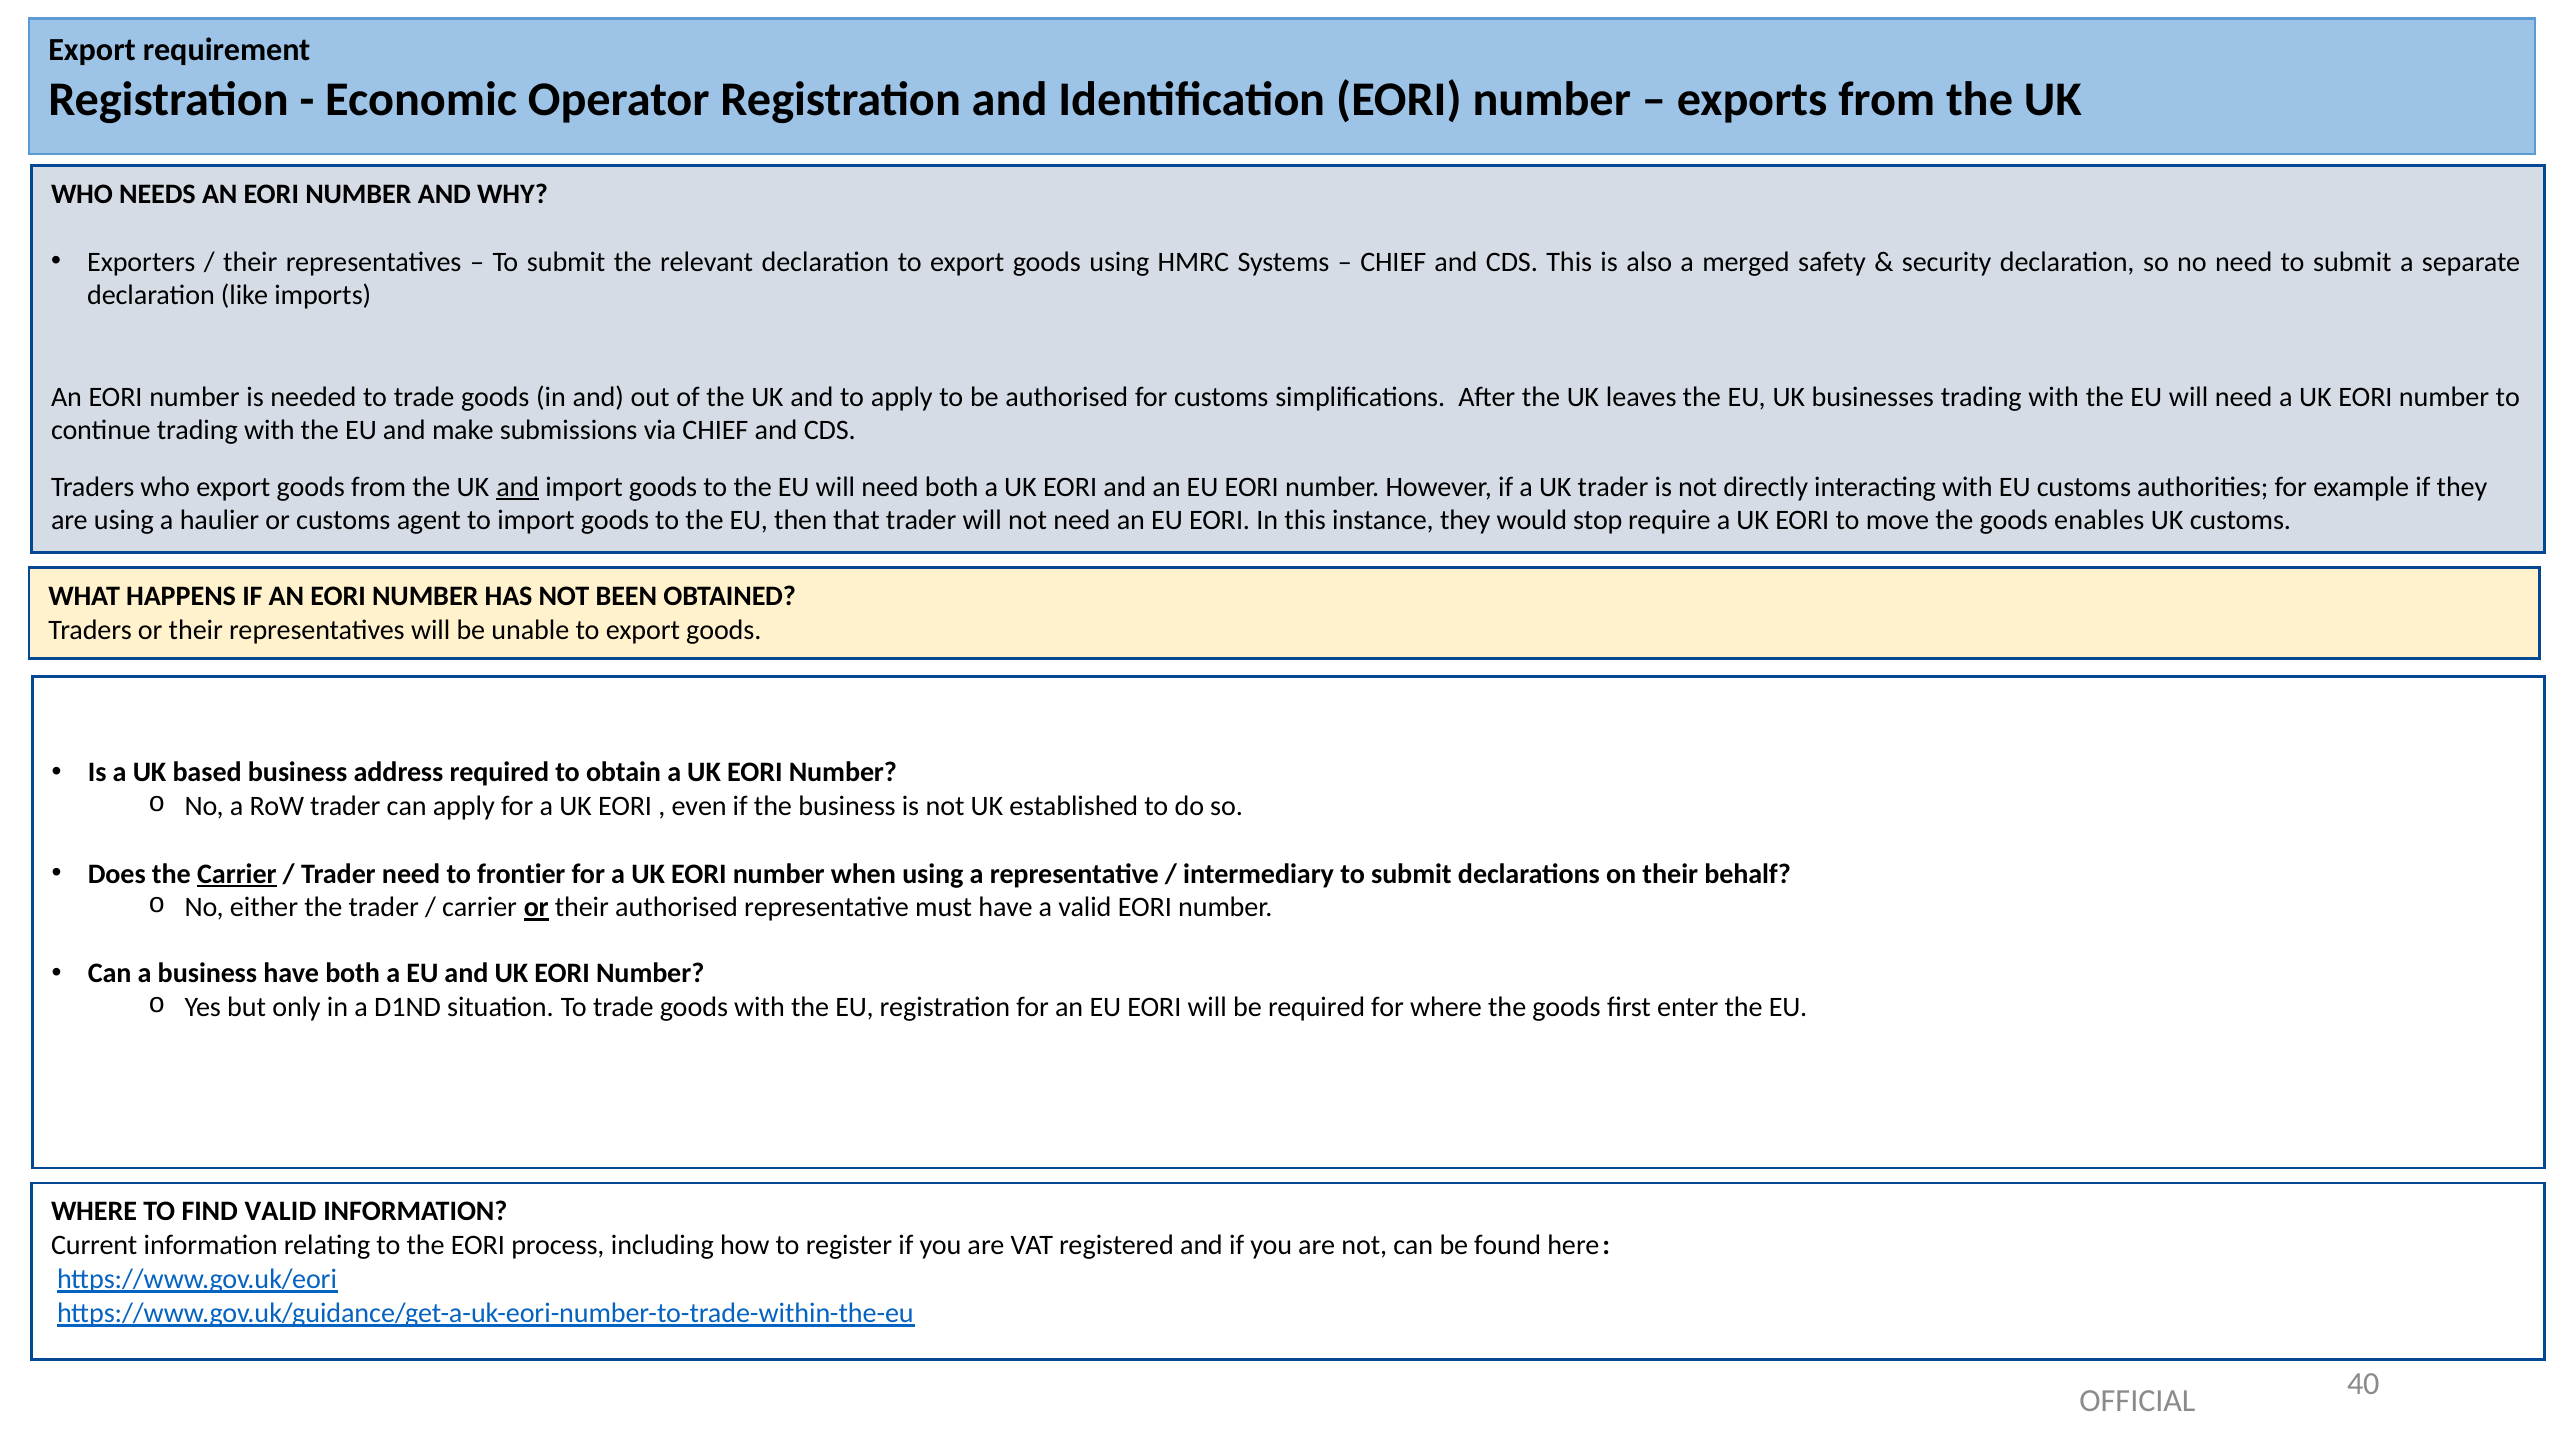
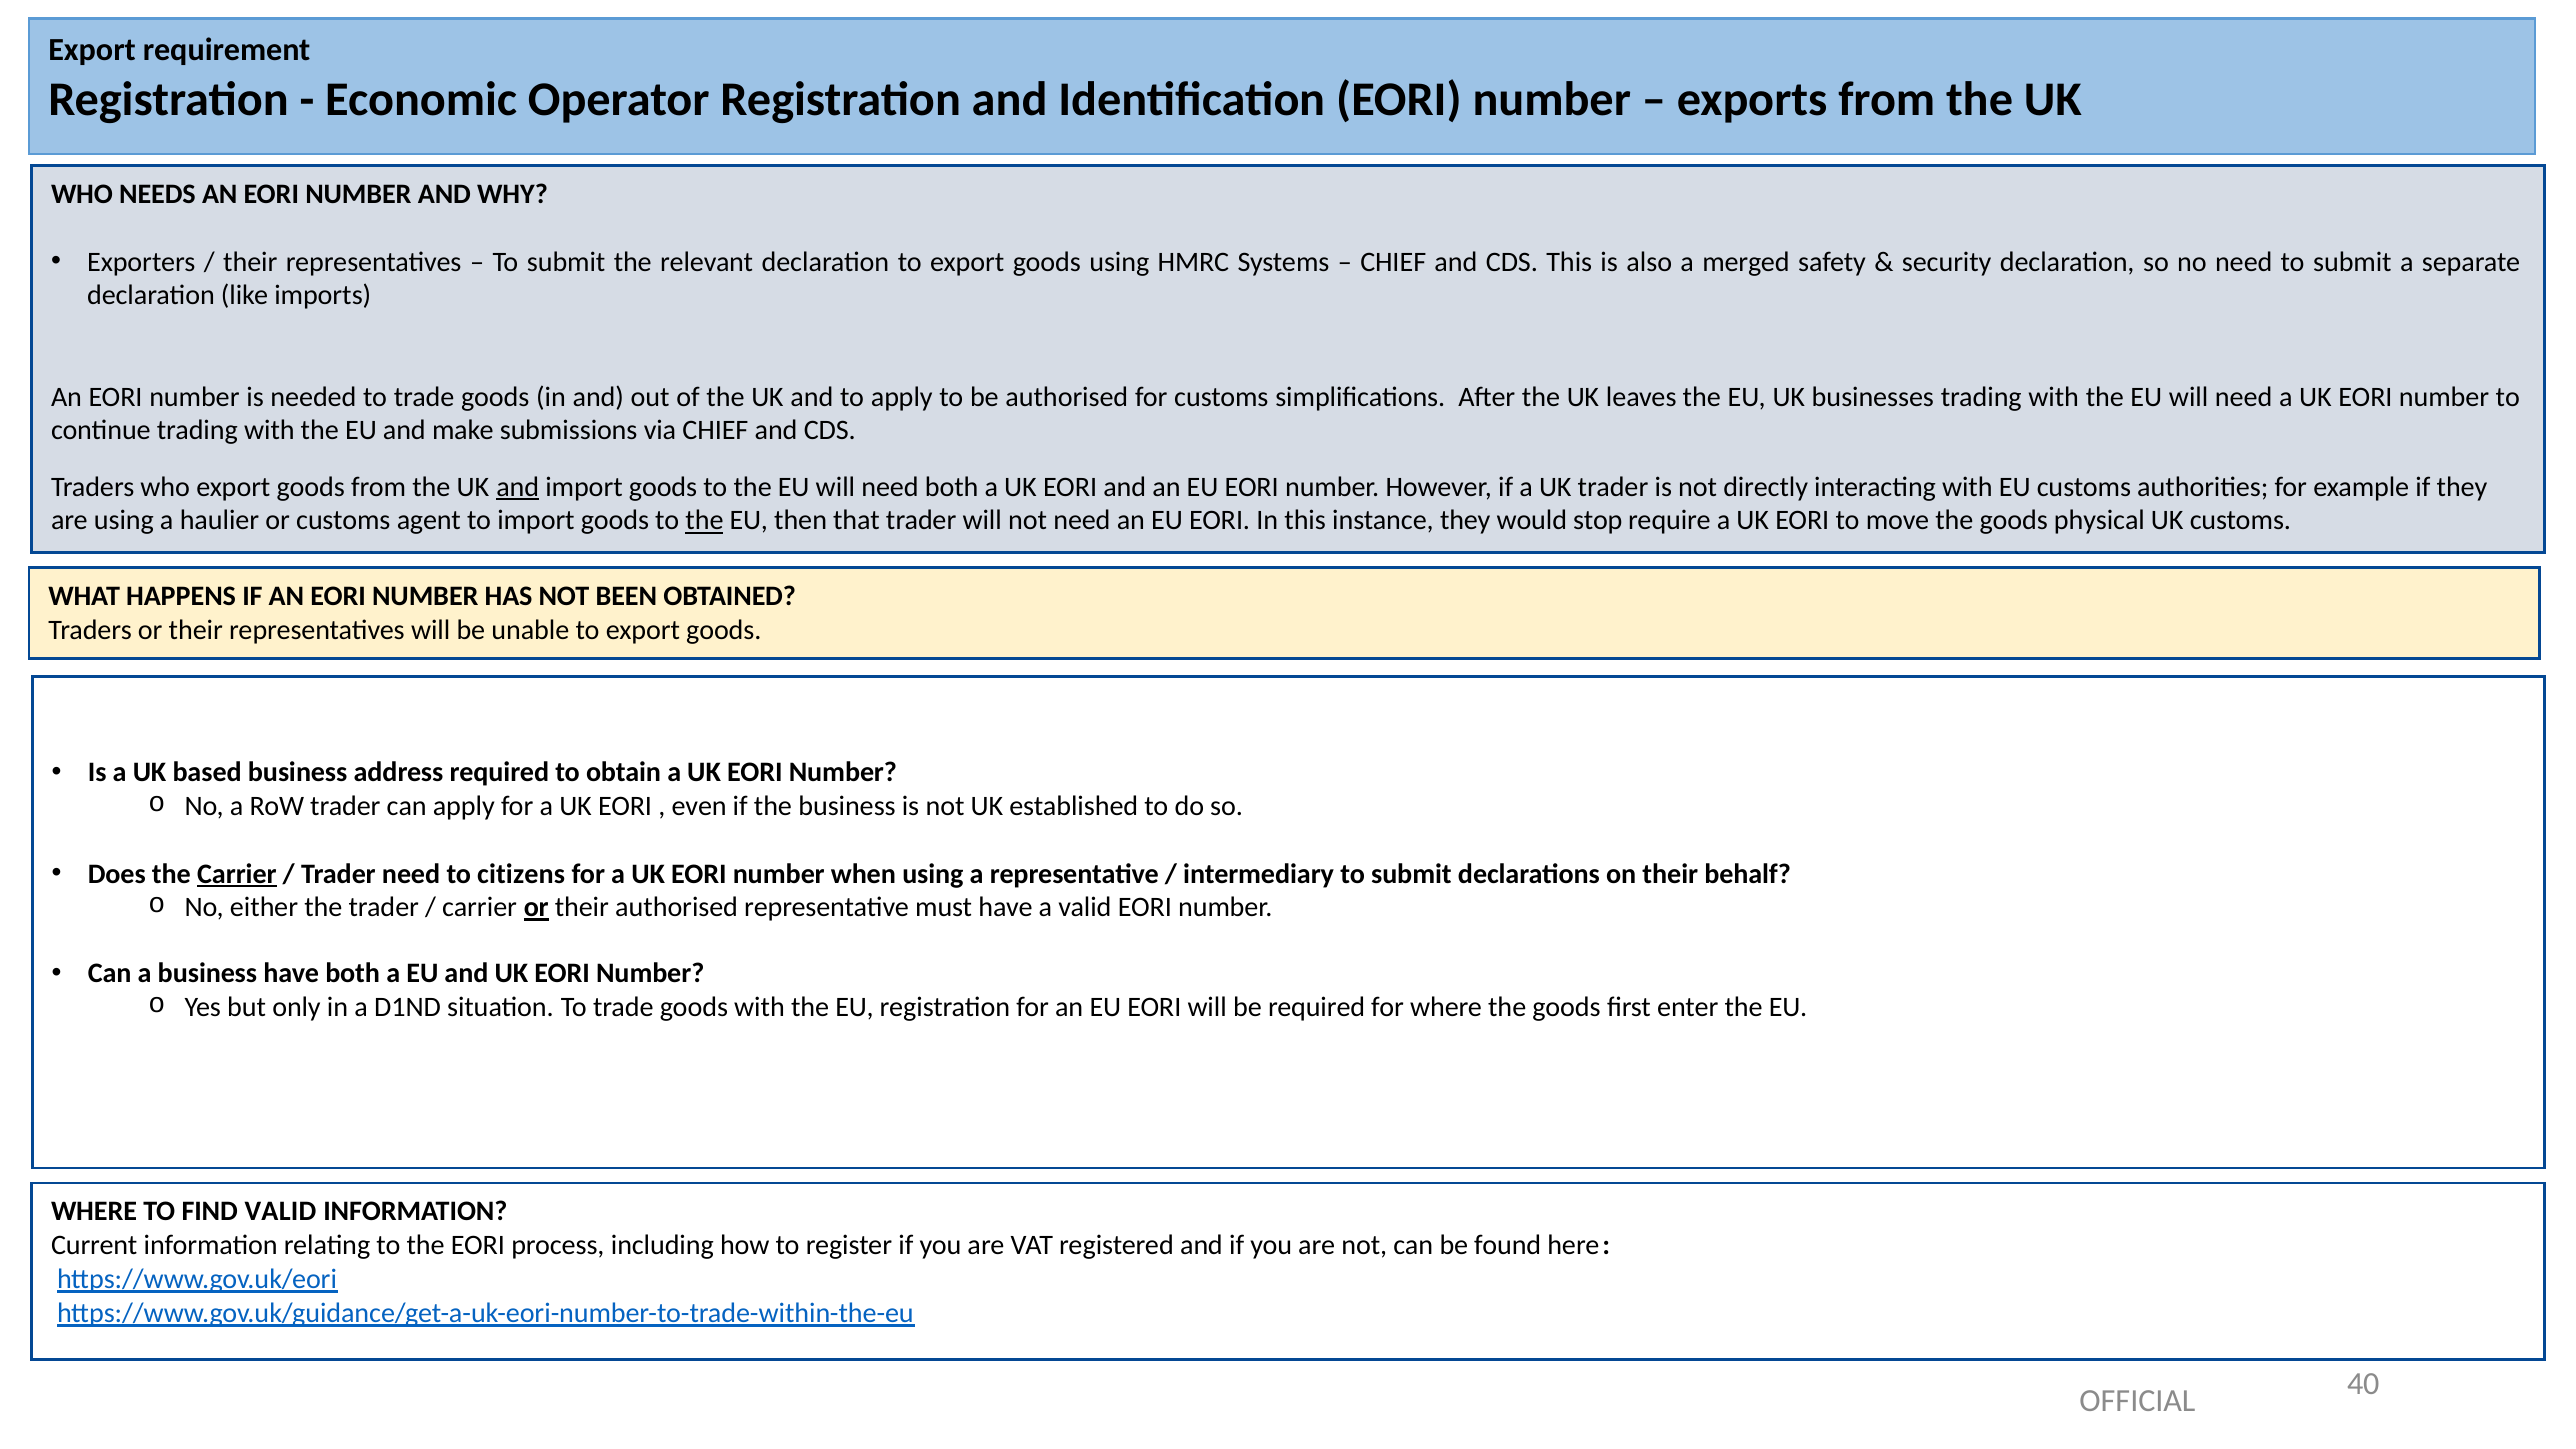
the at (704, 521) underline: none -> present
enables: enables -> physical
frontier: frontier -> citizens
